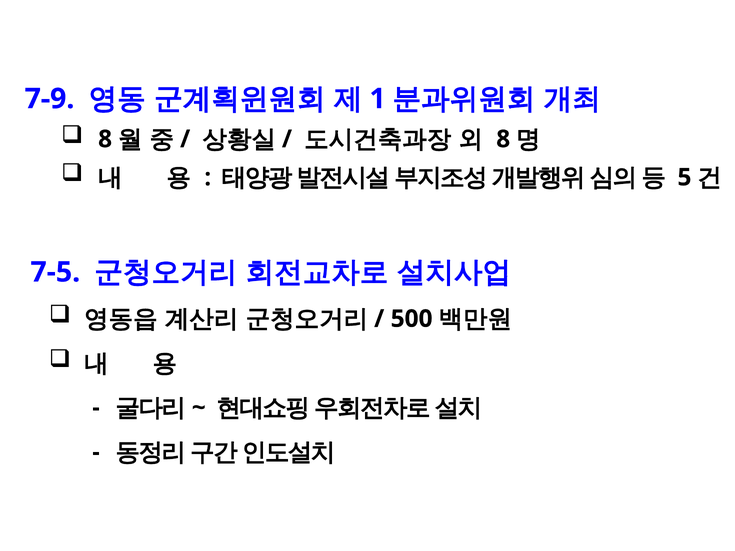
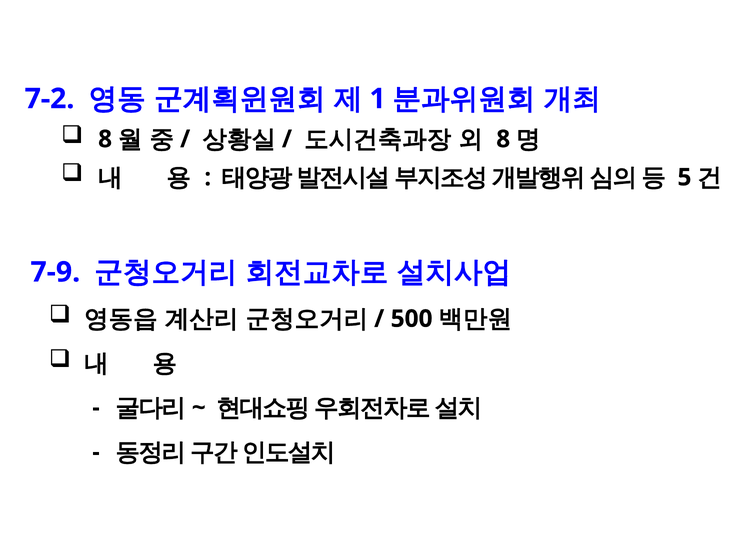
7-9: 7-9 -> 7-2
7-5: 7-5 -> 7-9
